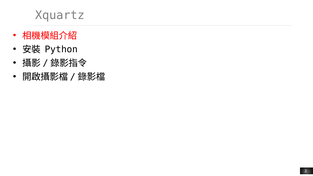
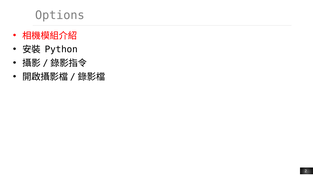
Xquartz: Xquartz -> Options
